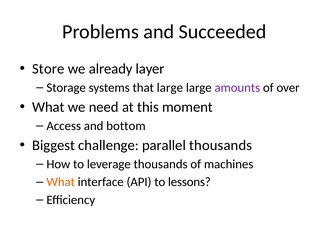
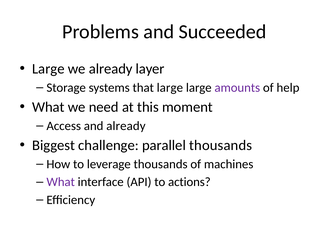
Store at (48, 69): Store -> Large
over: over -> help
and bottom: bottom -> already
What at (61, 183) colour: orange -> purple
lessons: lessons -> actions
